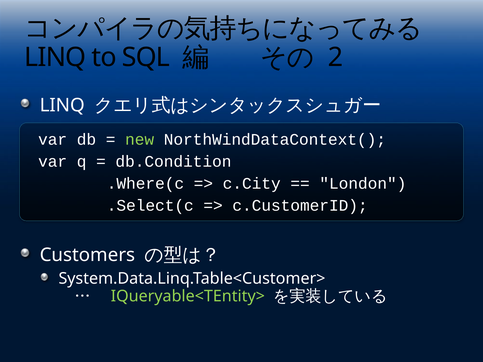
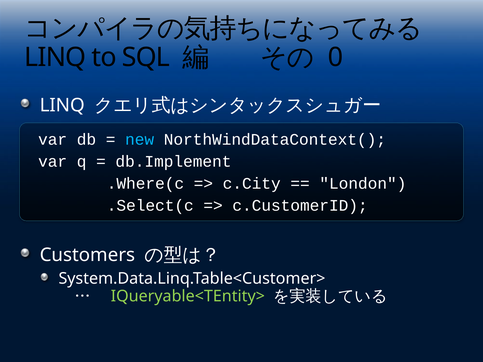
2: 2 -> 0
new colour: light green -> light blue
db.Condition: db.Condition -> db.Implement
